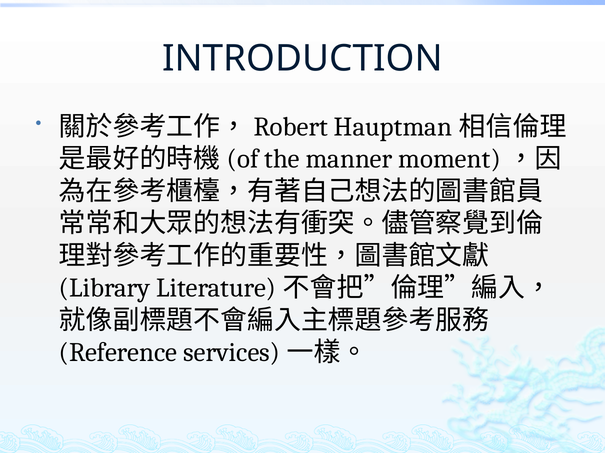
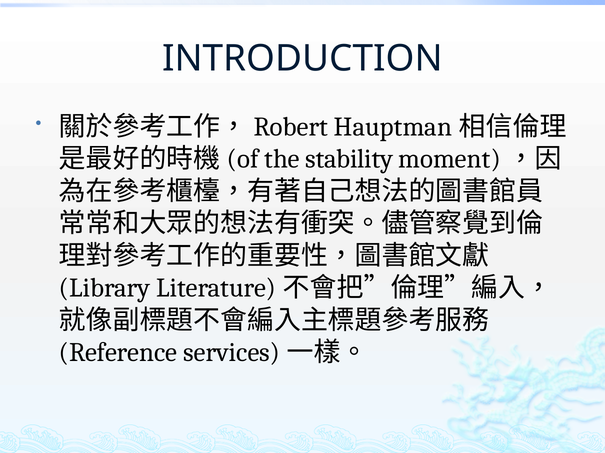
manner: manner -> stability
